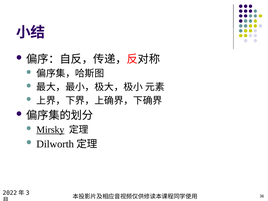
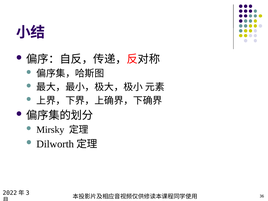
Mirsky underline: present -> none
